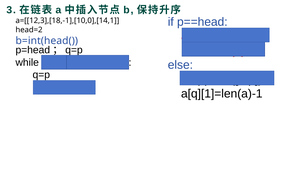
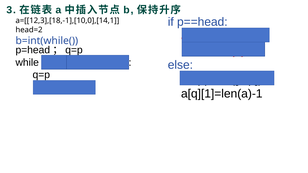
b=int(head(: b=int(head( -> b=int(while(
